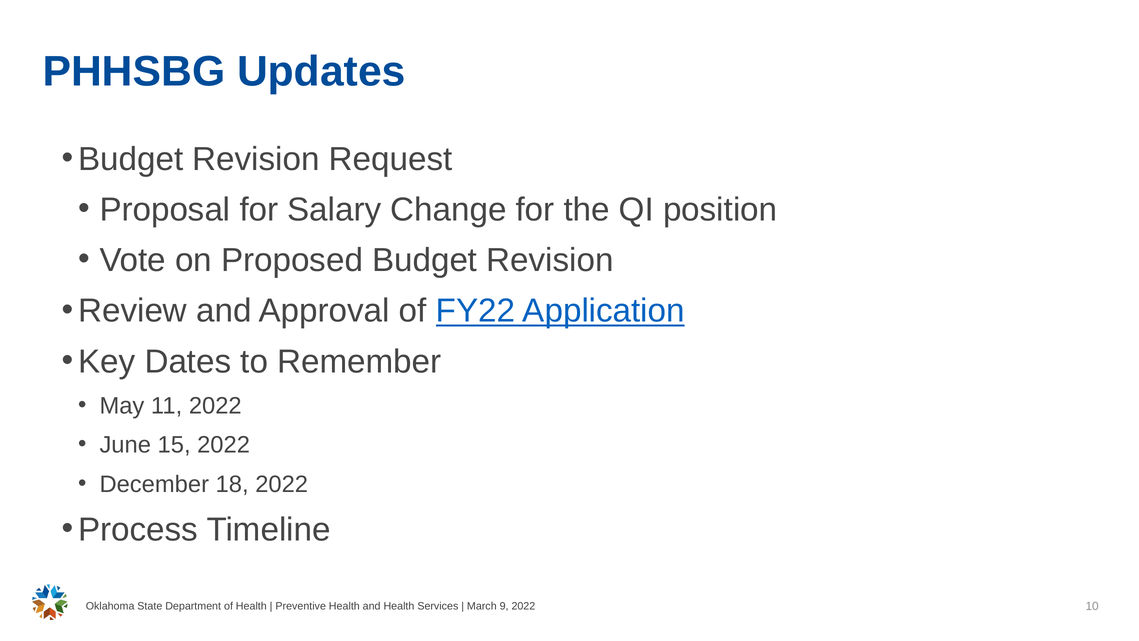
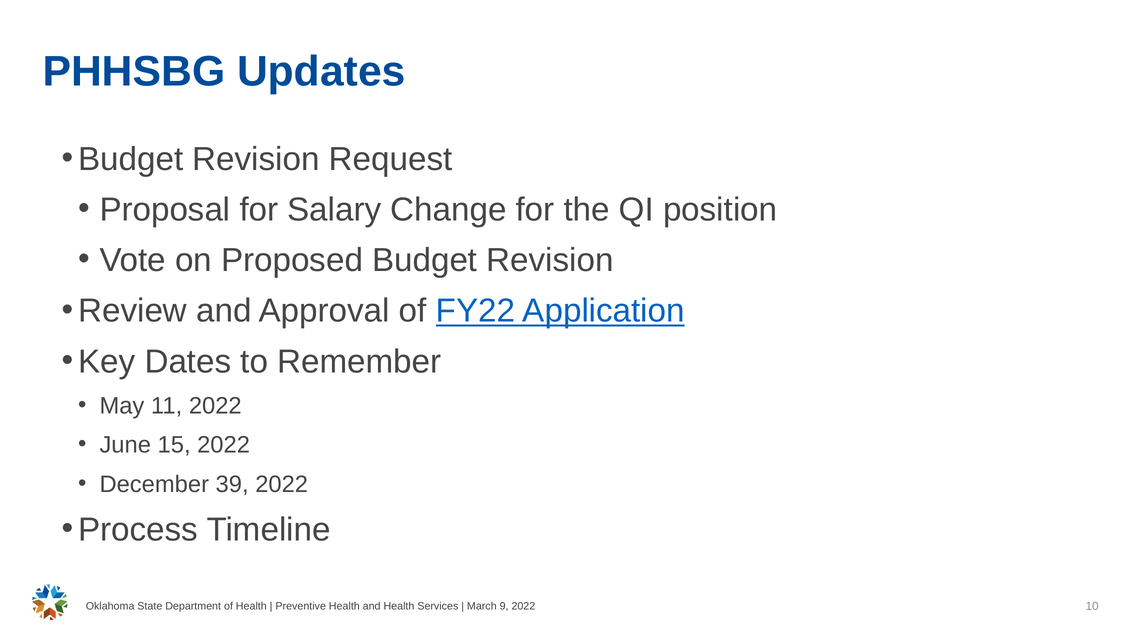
18: 18 -> 39
